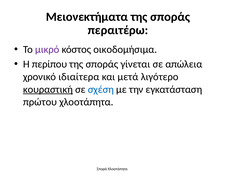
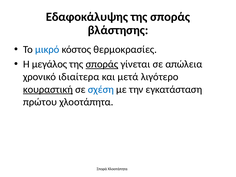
Μειονεκτήματα: Μειονεκτήματα -> Εδαφοκάλυψης
περαιτέρω: περαιτέρω -> βλάστησης
μικρό colour: purple -> blue
οικοδομήσιμα: οικοδομήσιμα -> θερμοκρασίες
περίπου: περίπου -> μεγάλος
σποράς at (102, 64) underline: none -> present
